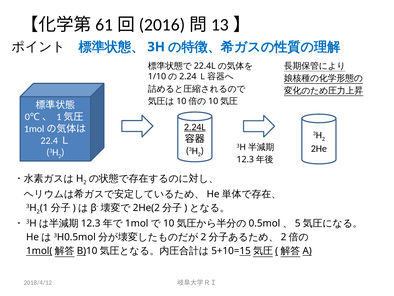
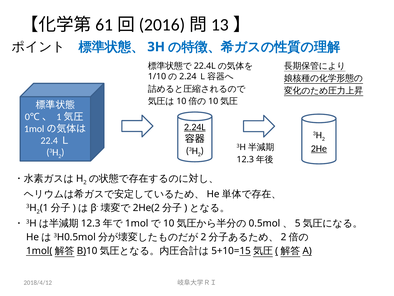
2He underline: none -> present
